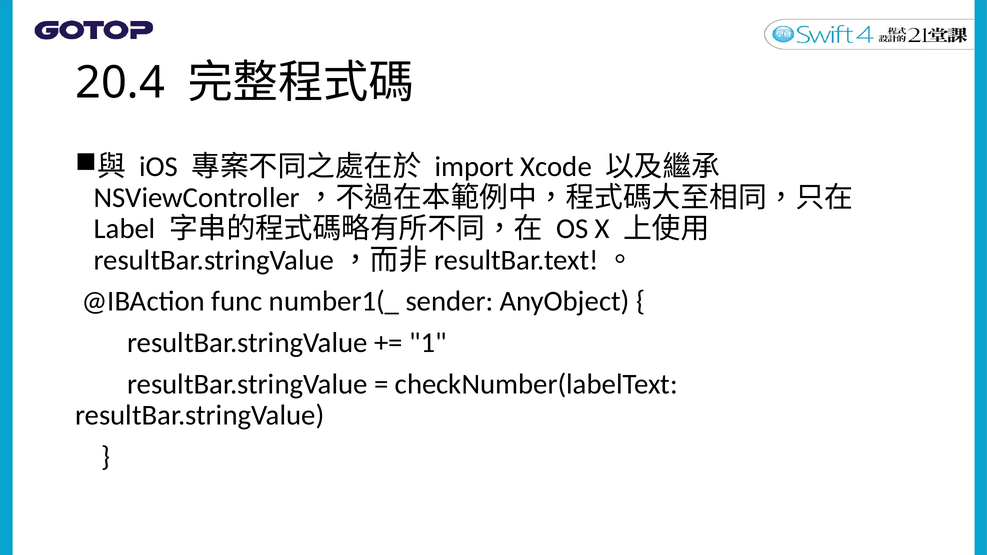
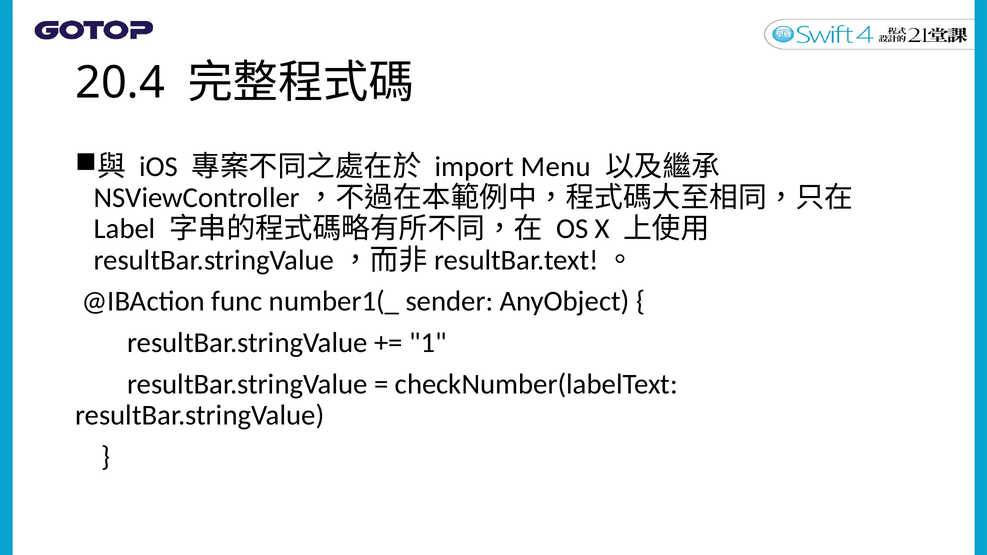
Xcode: Xcode -> Menu
